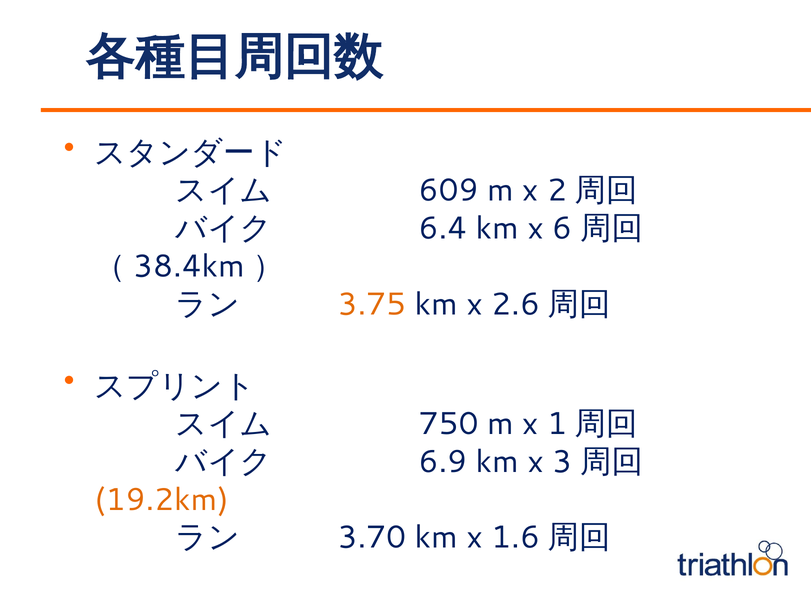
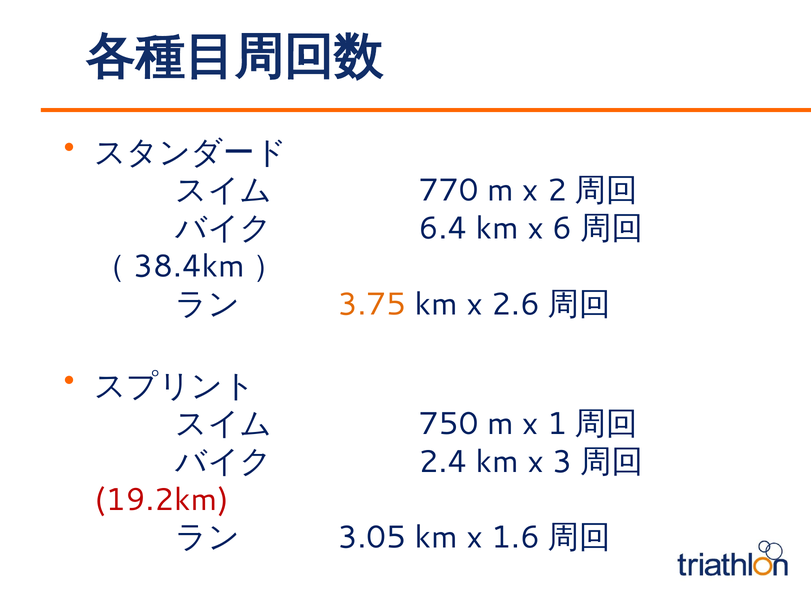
609: 609 -> 770
6.9: 6.9 -> 2.4
19.2km colour: orange -> red
3.70: 3.70 -> 3.05
